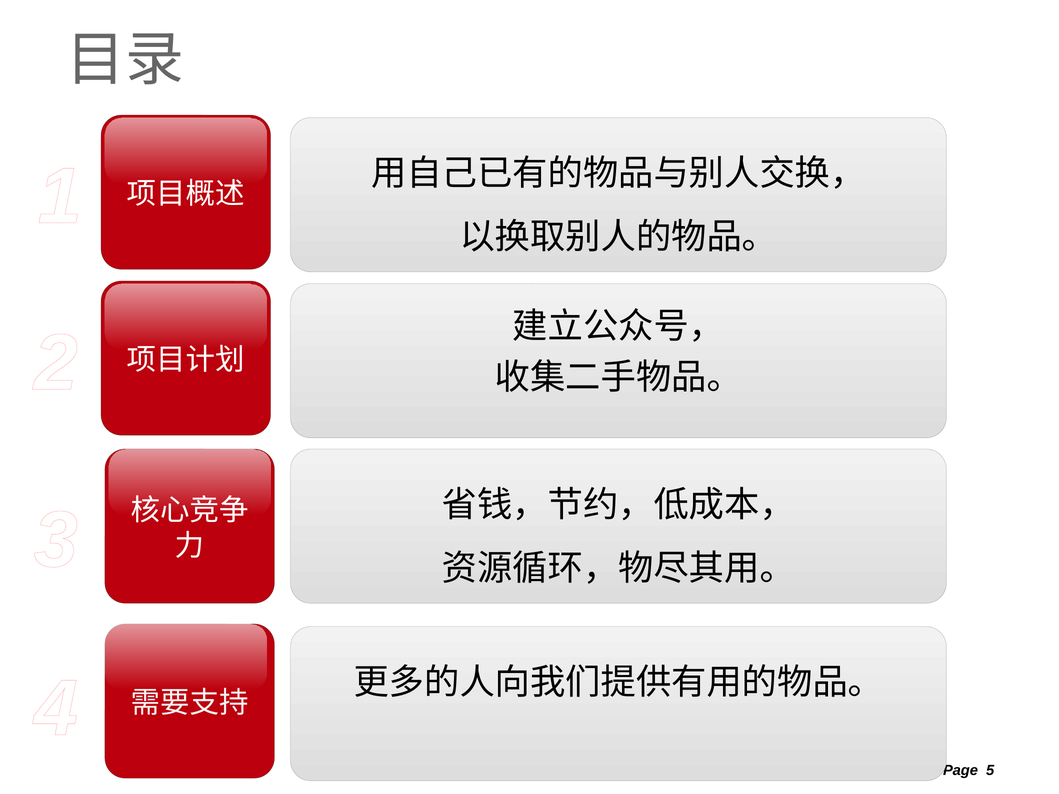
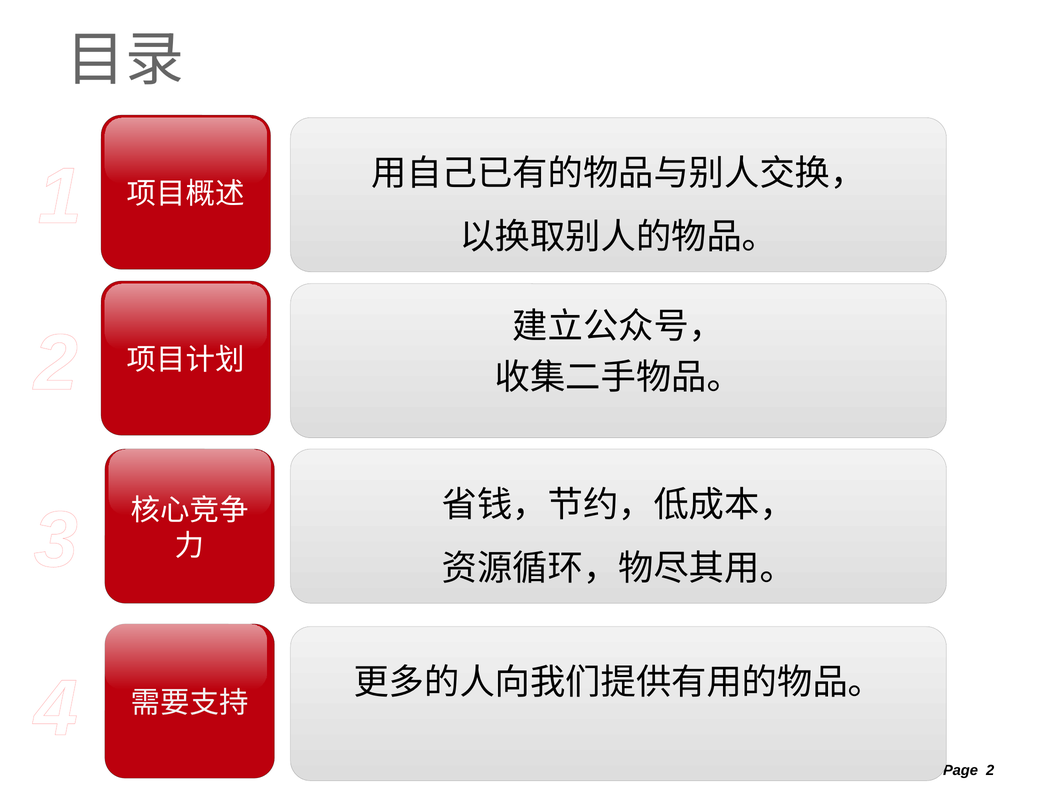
5 at (990, 771): 5 -> 2
